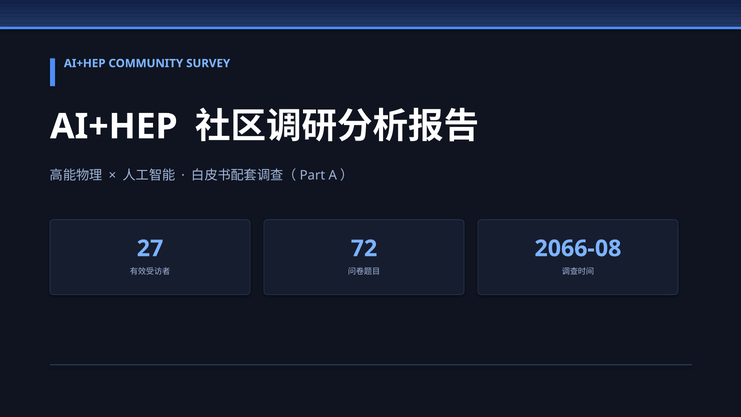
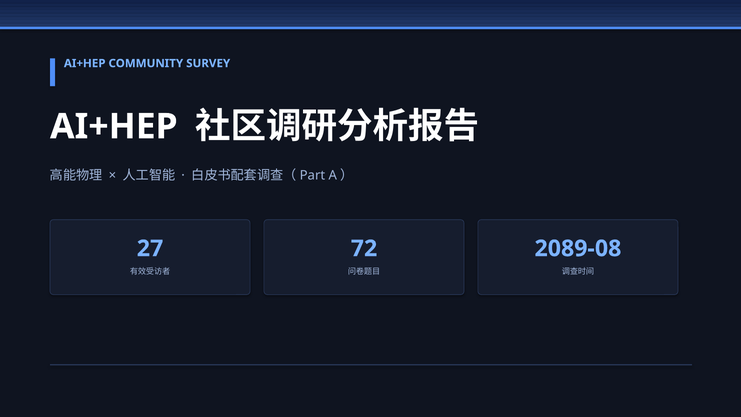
2066-08: 2066-08 -> 2089-08
